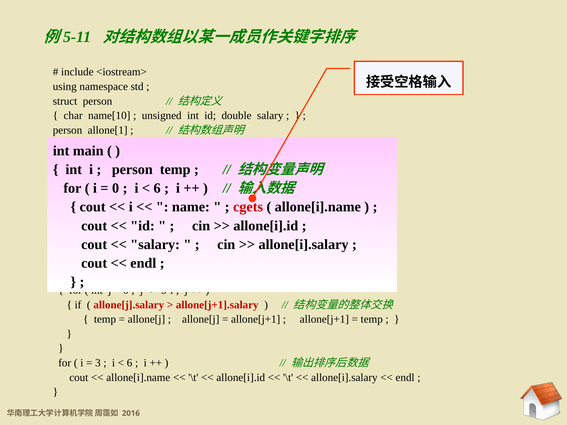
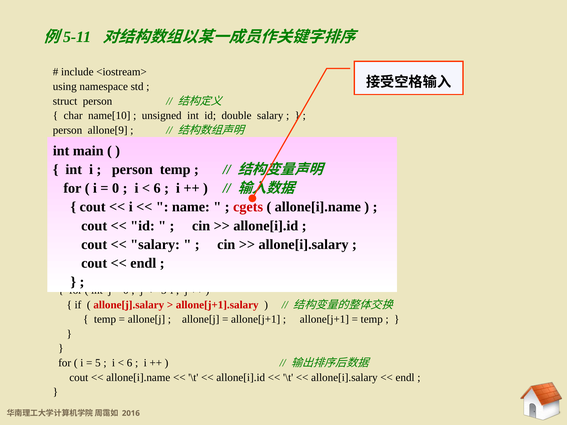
allone[1: allone[1 -> allone[9
3: 3 -> 5
